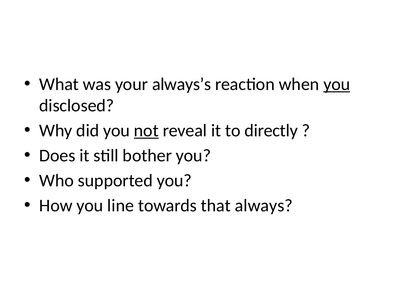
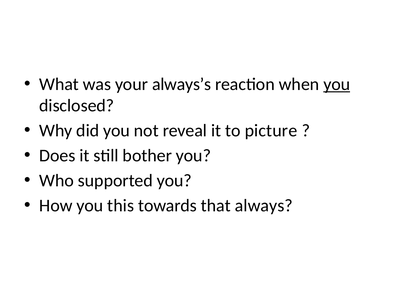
not underline: present -> none
directly: directly -> picture
line: line -> this
